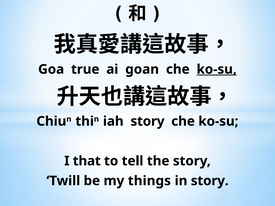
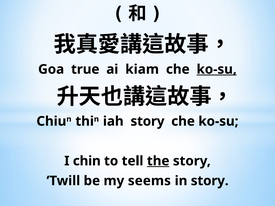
goan: goan -> kiam
that: that -> chin
the underline: none -> present
things: things -> seems
